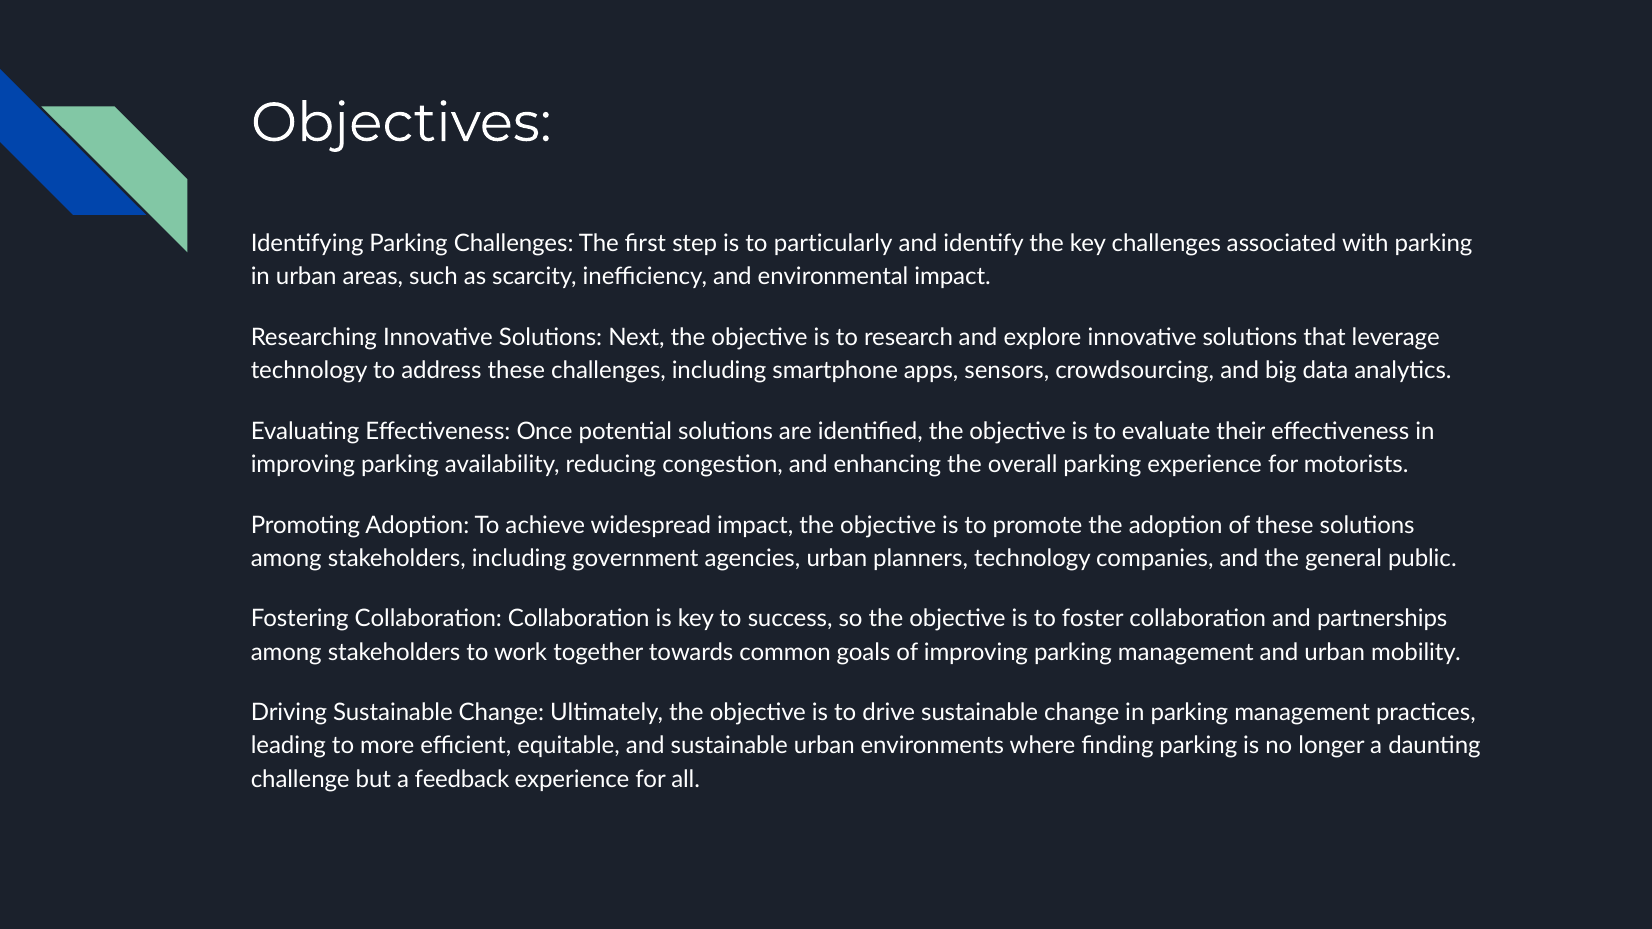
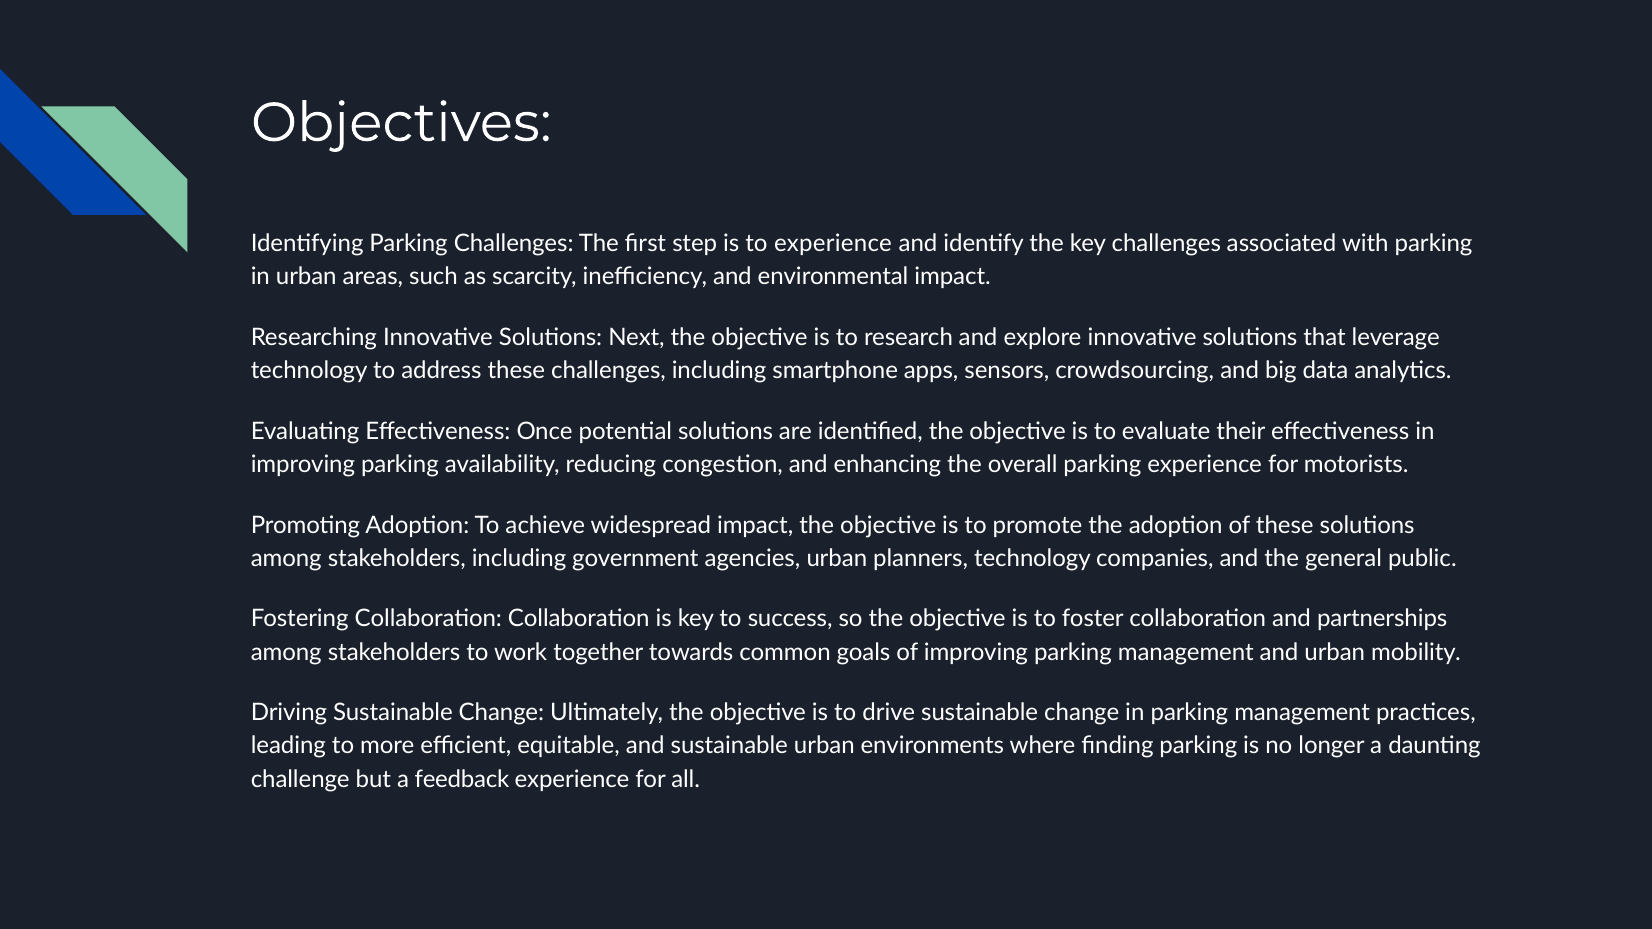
to particularly: particularly -> experience
